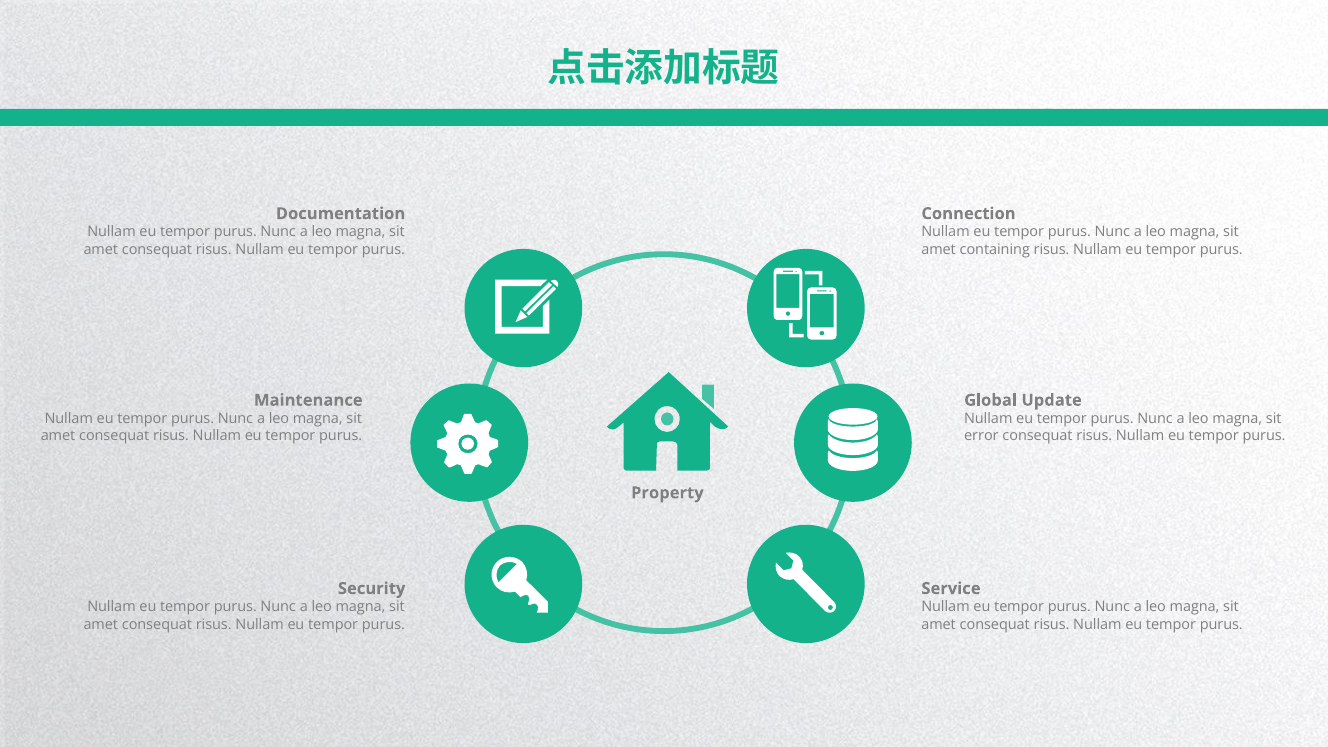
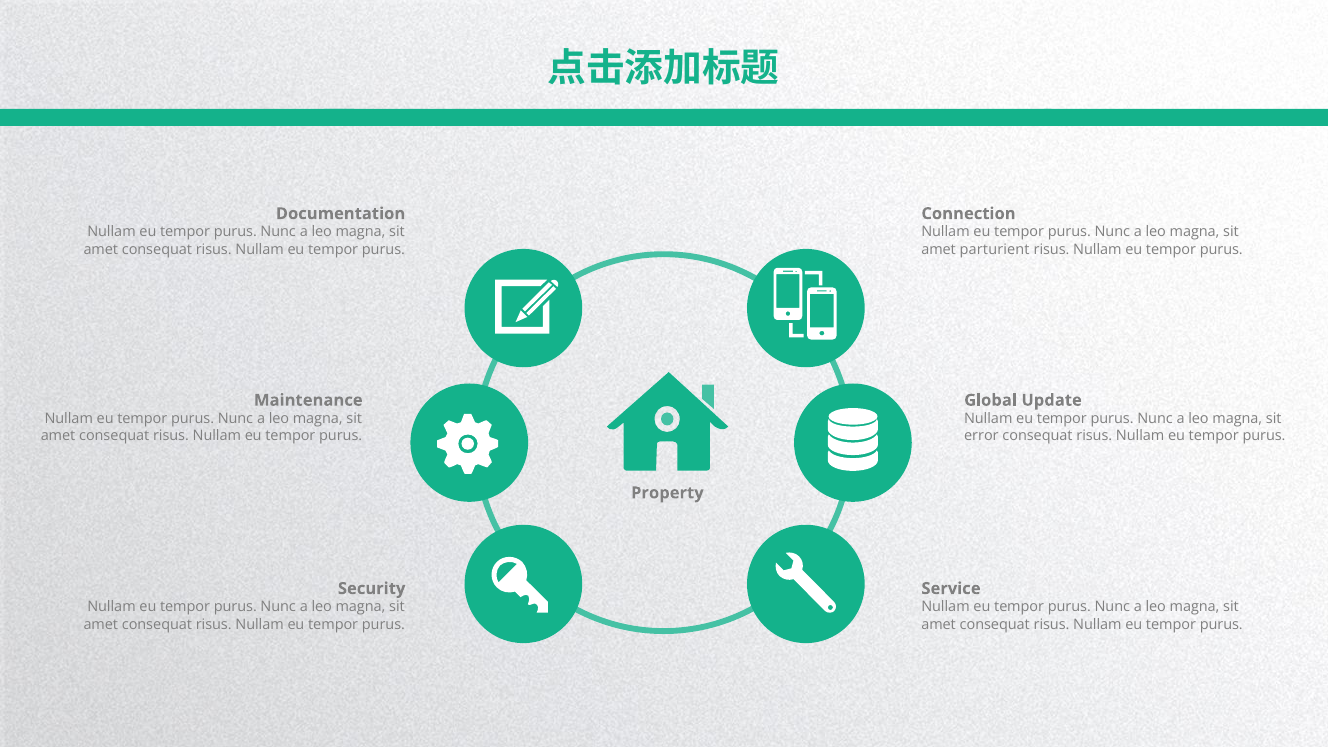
containing: containing -> parturient
